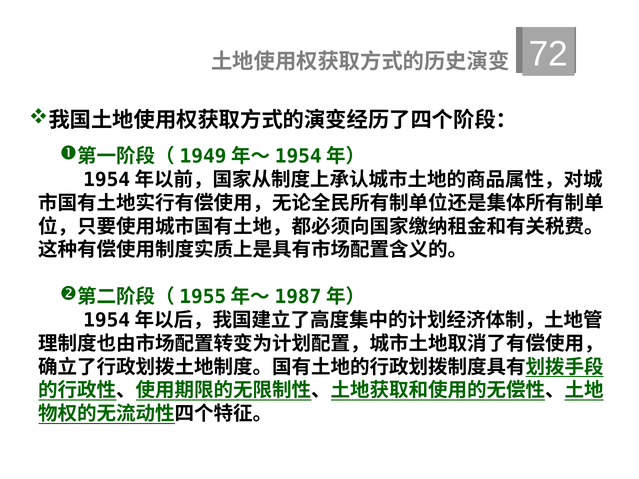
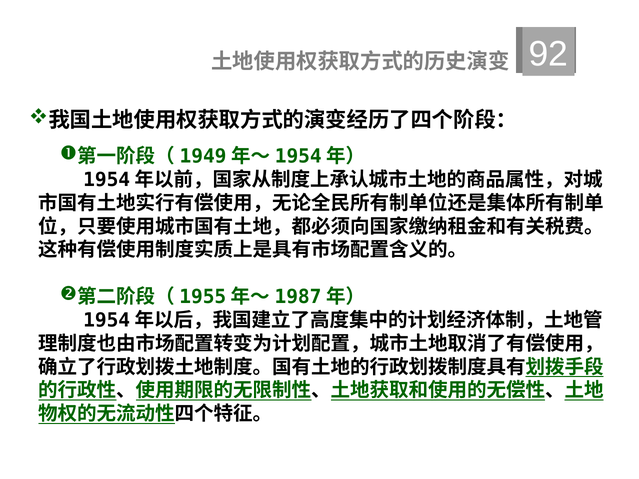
72: 72 -> 92
